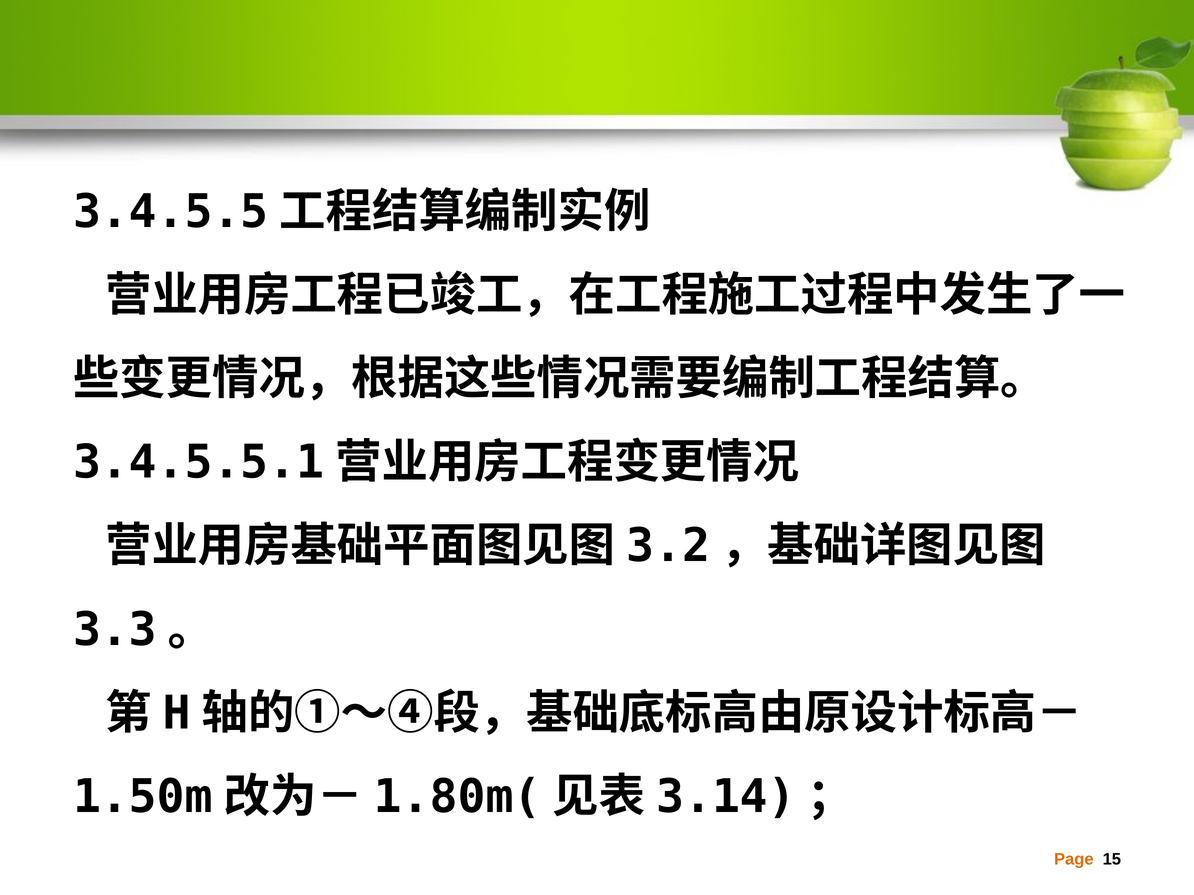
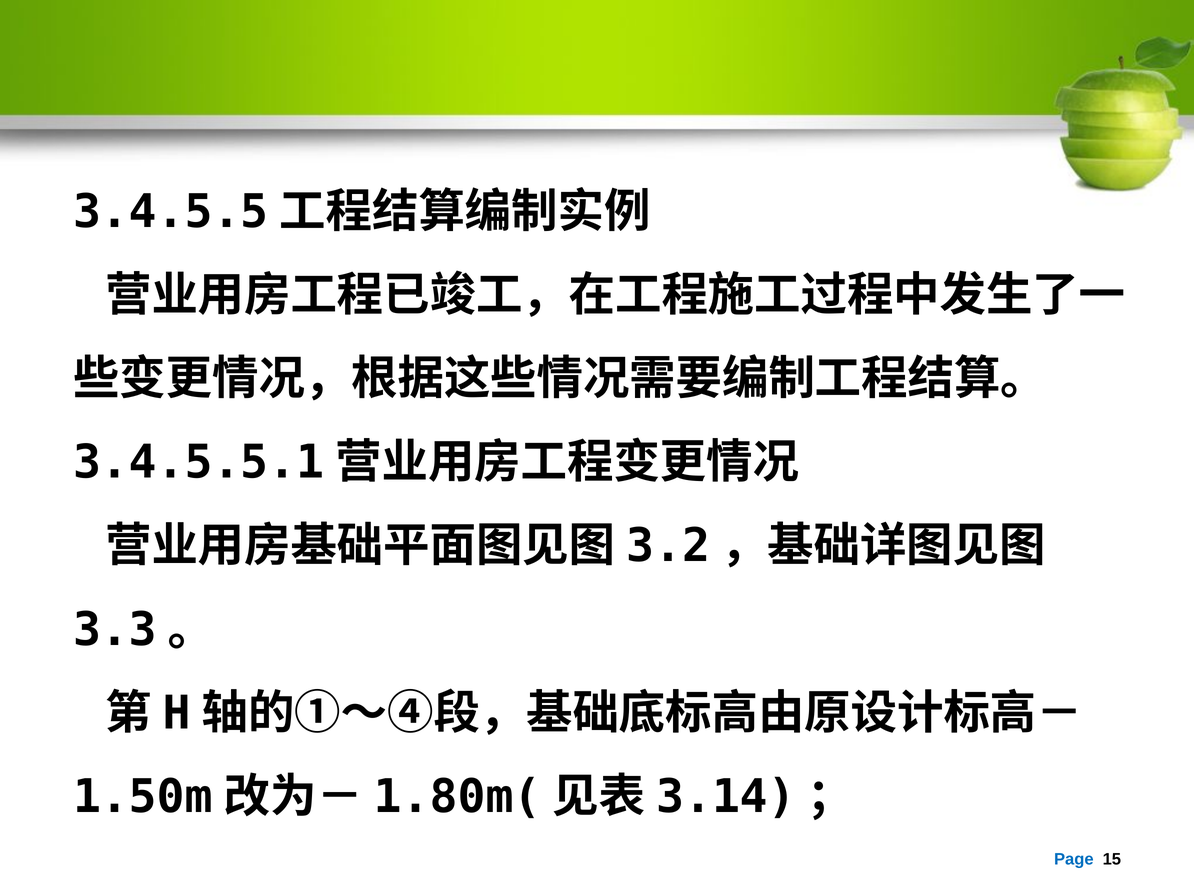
Page colour: orange -> blue
